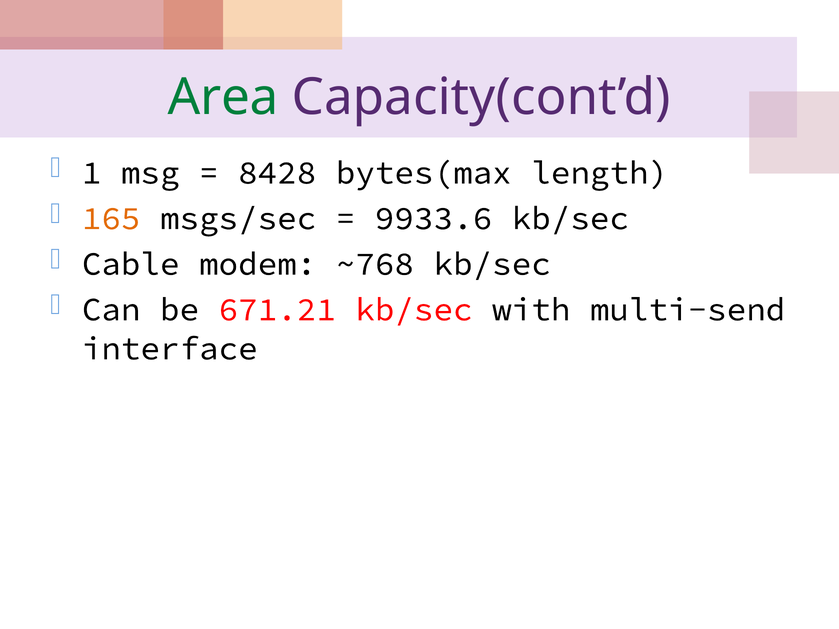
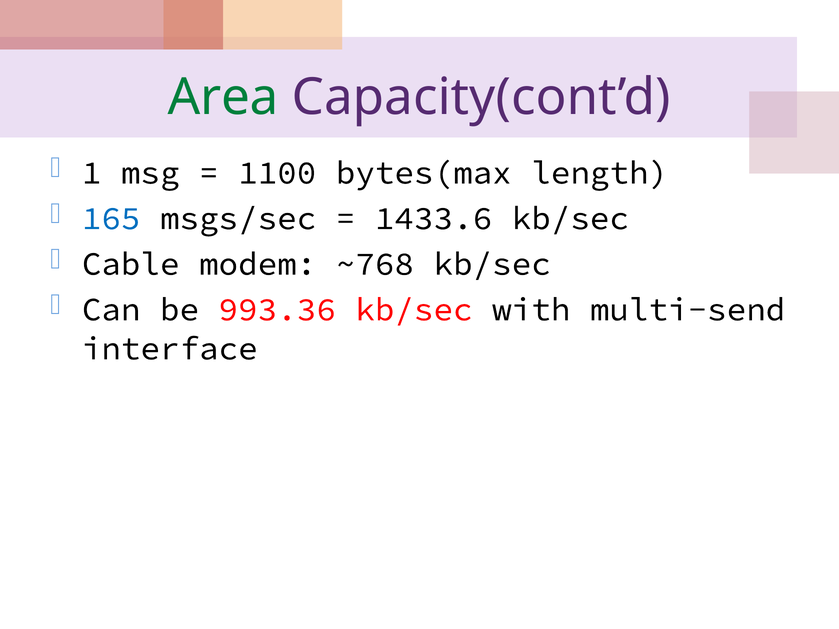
8428: 8428 -> 1100
165 colour: orange -> blue
9933.6: 9933.6 -> 1433.6
671.21: 671.21 -> 993.36
